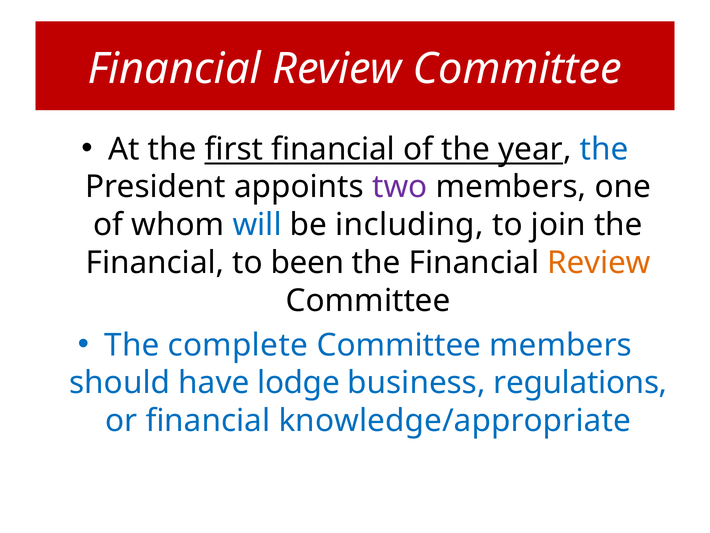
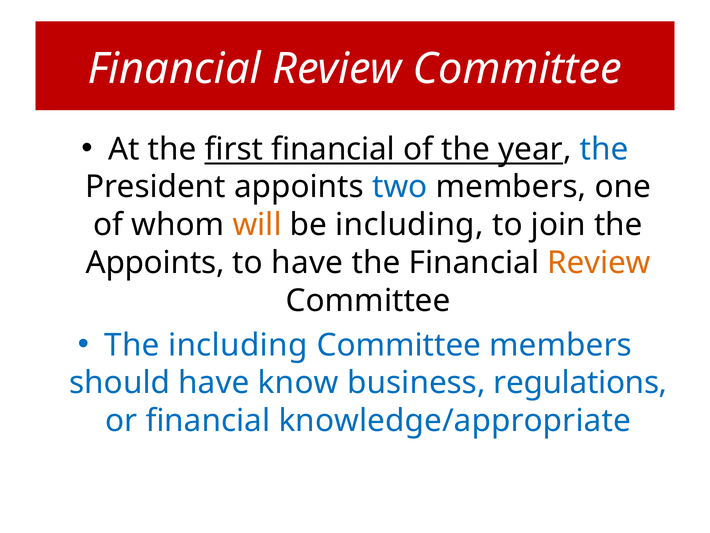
two colour: purple -> blue
will colour: blue -> orange
Financial at (155, 263): Financial -> Appoints
to been: been -> have
The complete: complete -> including
lodge: lodge -> know
